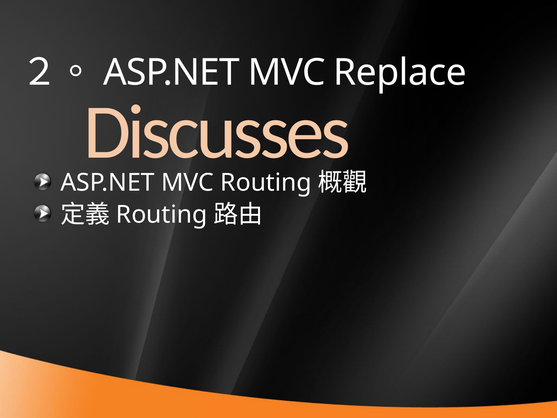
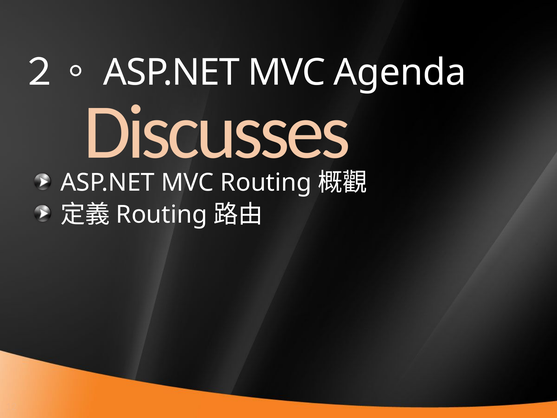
Replace: Replace -> Agenda
